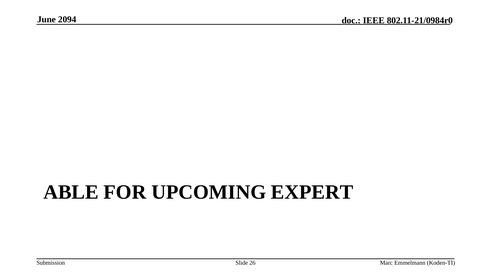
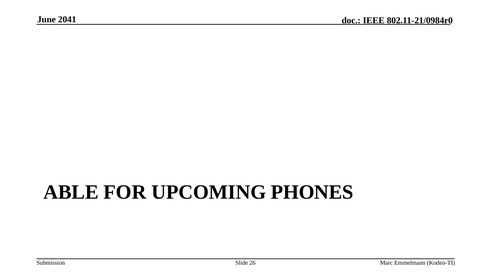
2094: 2094 -> 2041
EXPERT: EXPERT -> PHONES
